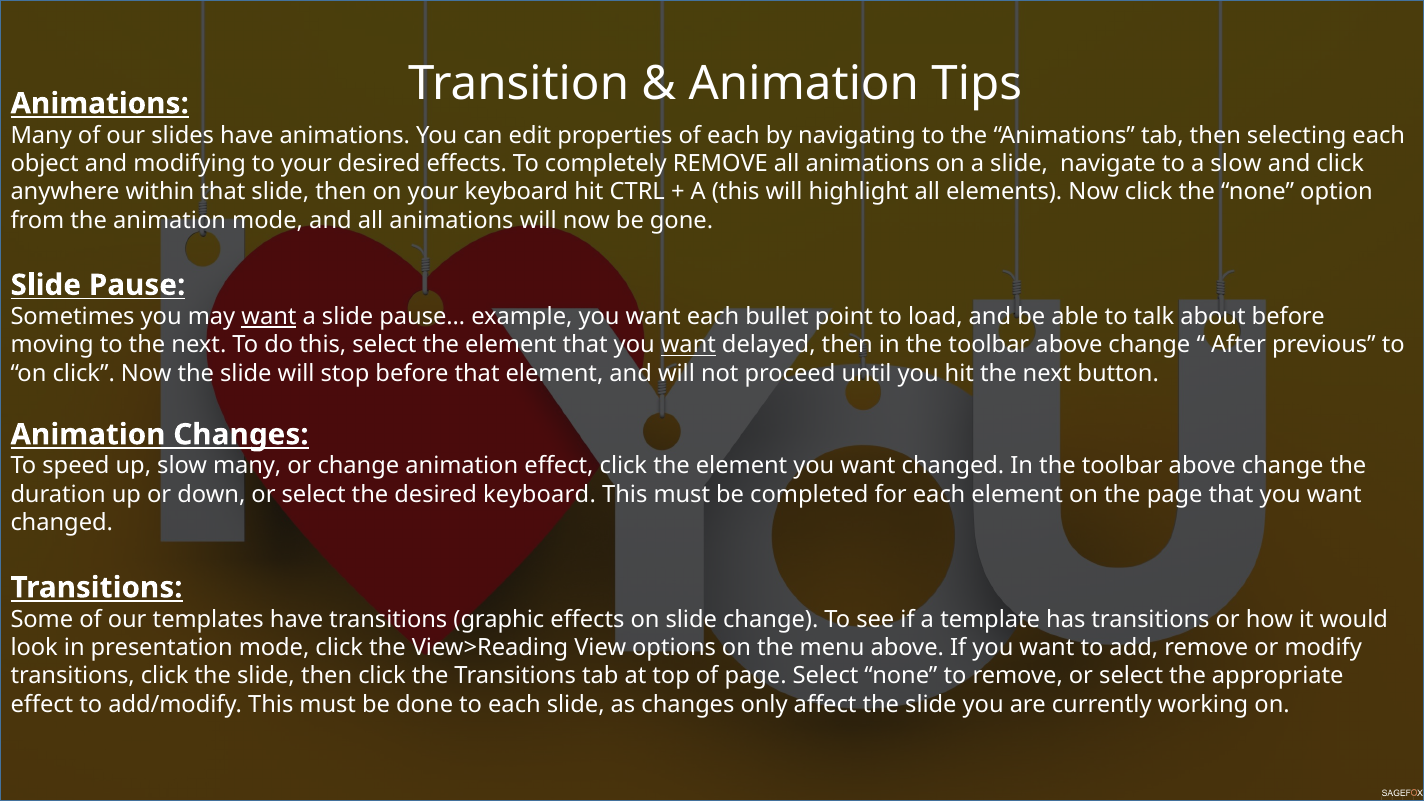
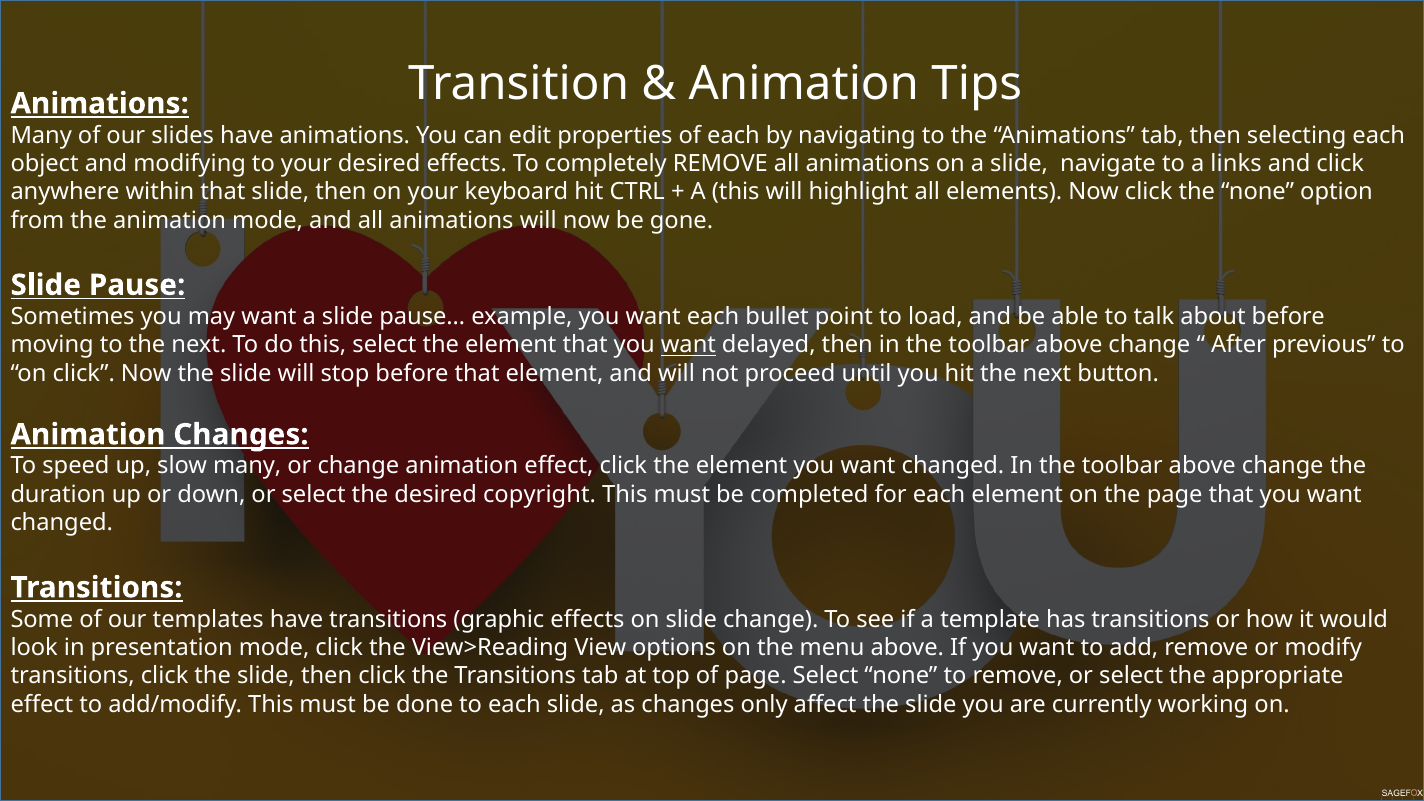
a slow: slow -> links
want at (269, 317) underline: present -> none
desired keyboard: keyboard -> copyright
